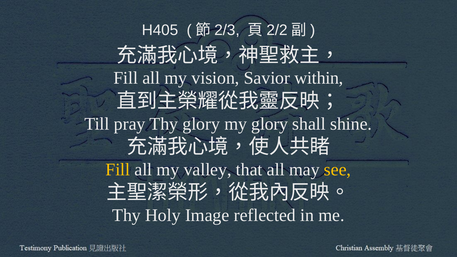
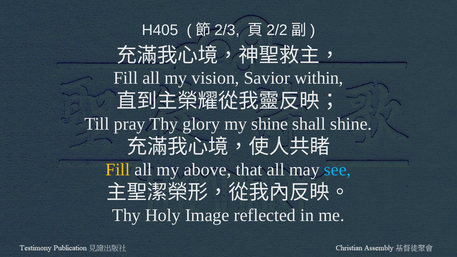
my glory: glory -> shine
valley: valley -> above
see colour: yellow -> light blue
